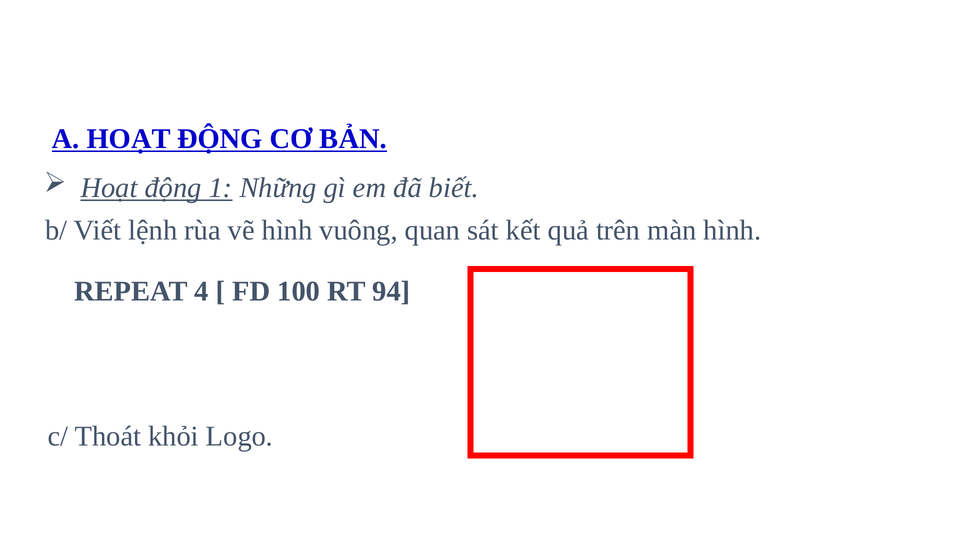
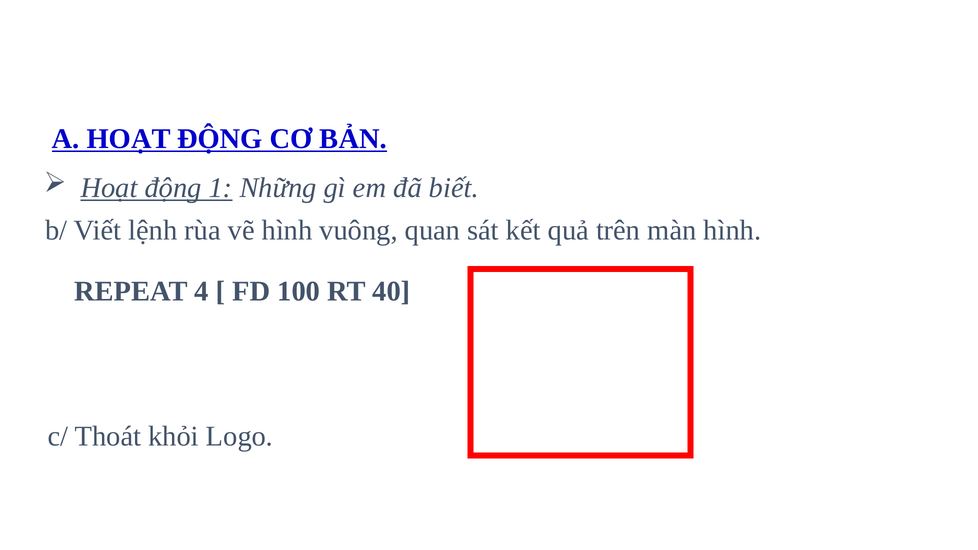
94: 94 -> 40
